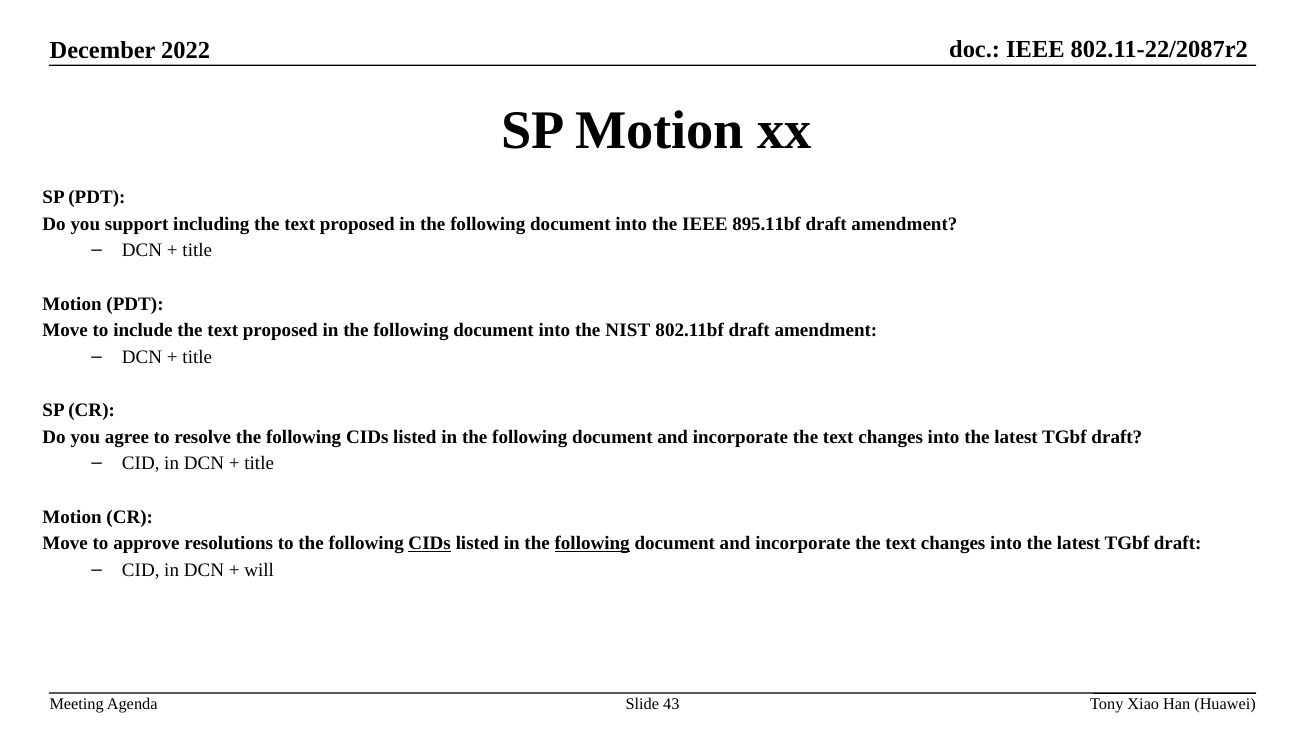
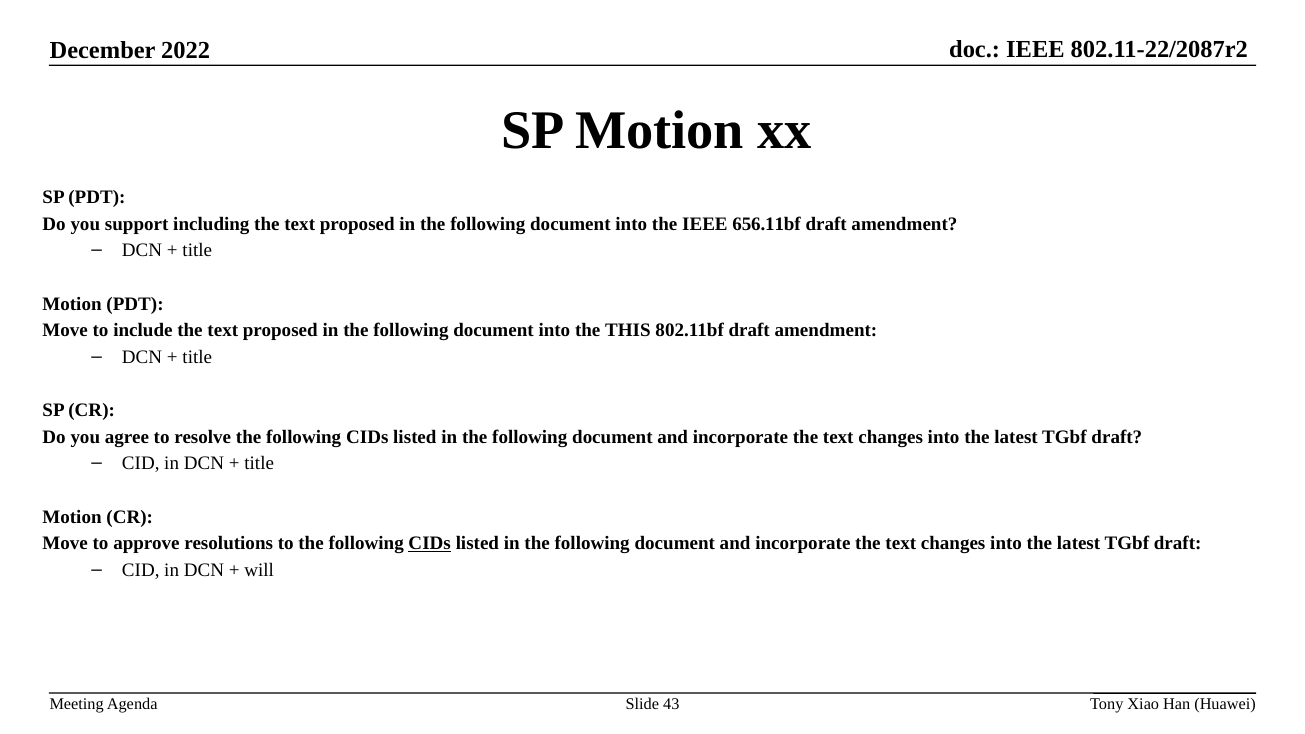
895.11bf: 895.11bf -> 656.11bf
NIST: NIST -> THIS
following at (592, 544) underline: present -> none
